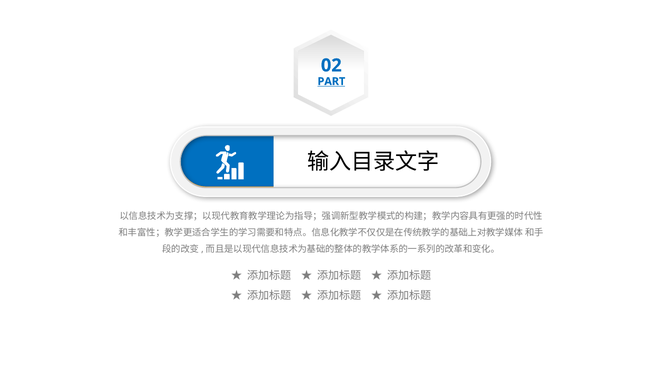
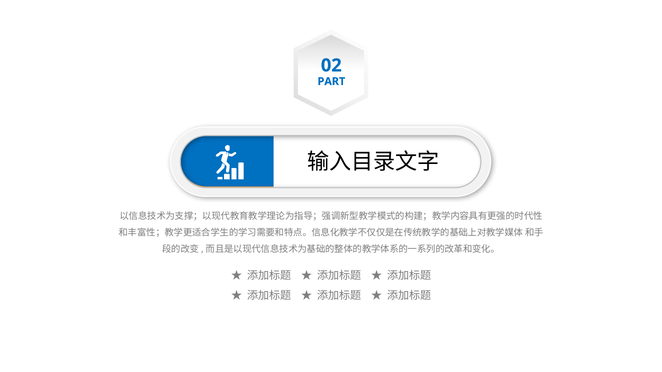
PART underline: present -> none
